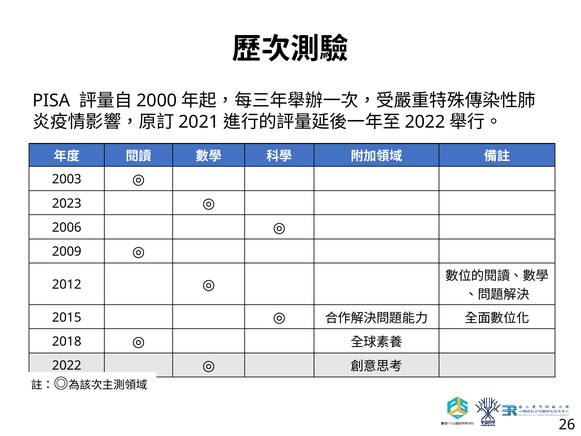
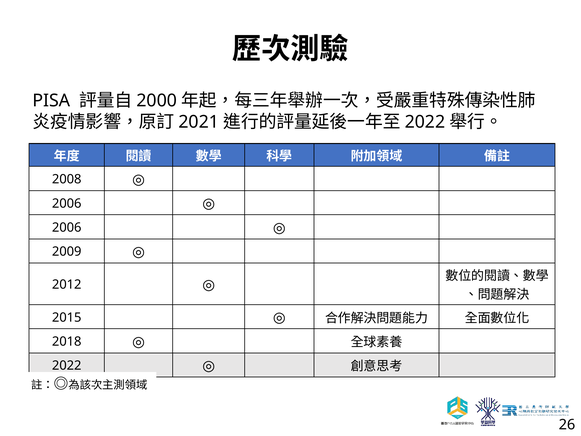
2003: 2003 -> 2008
2023 at (67, 203): 2023 -> 2006
